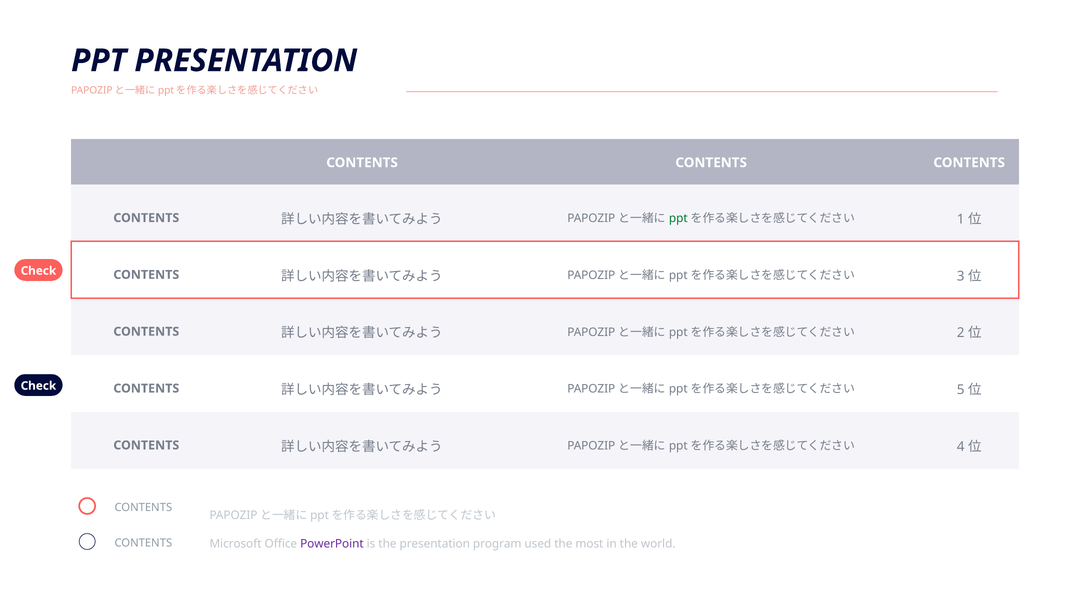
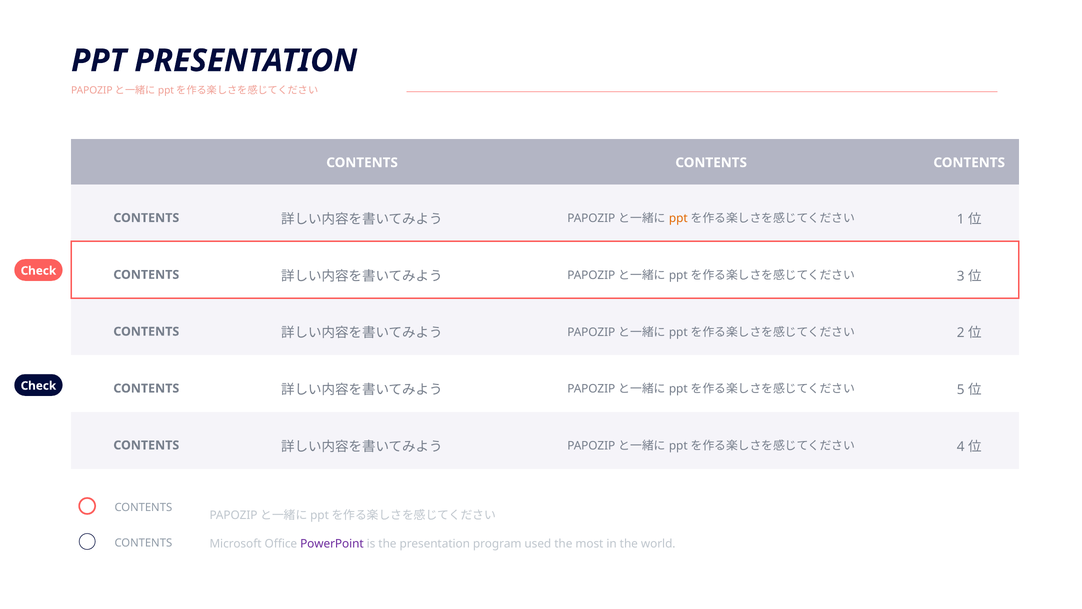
ppt at (678, 218) colour: green -> orange
